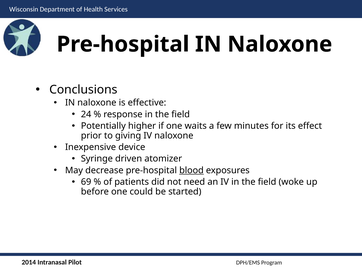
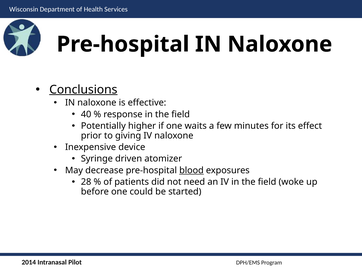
Conclusions underline: none -> present
24: 24 -> 40
69: 69 -> 28
